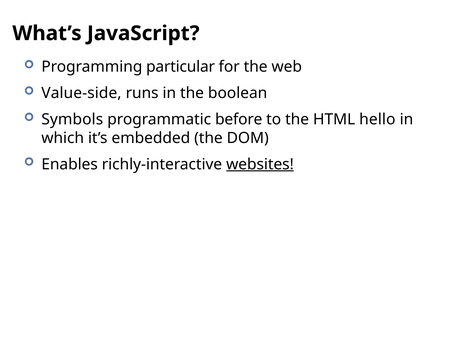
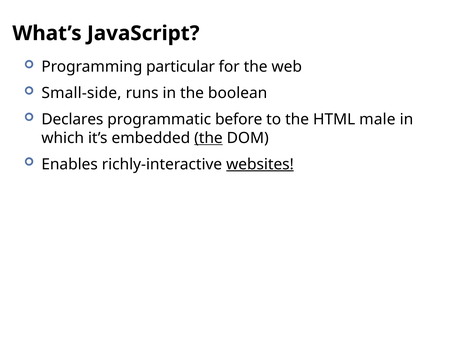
Value-side: Value-side -> Small-side
Symbols: Symbols -> Declares
hello: hello -> male
the at (208, 138) underline: none -> present
